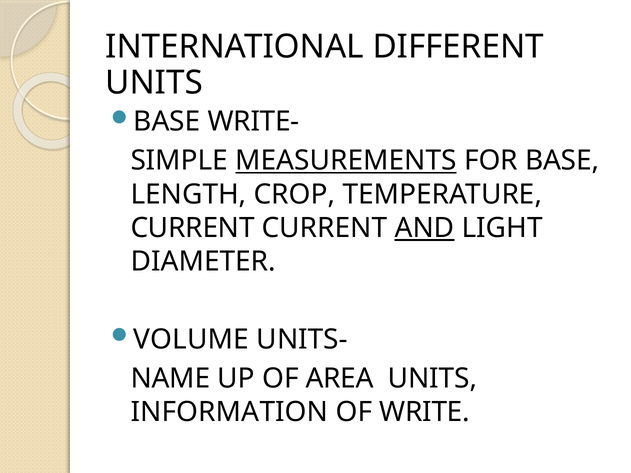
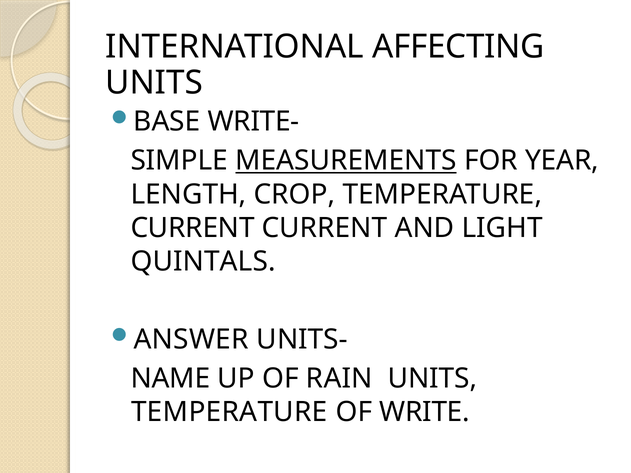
DIFFERENT: DIFFERENT -> AFFECTING
FOR BASE: BASE -> YEAR
AND underline: present -> none
DIAMETER: DIAMETER -> QUINTALS
VOLUME: VOLUME -> ANSWER
AREA: AREA -> RAIN
INFORMATION at (229, 412): INFORMATION -> TEMPERATURE
